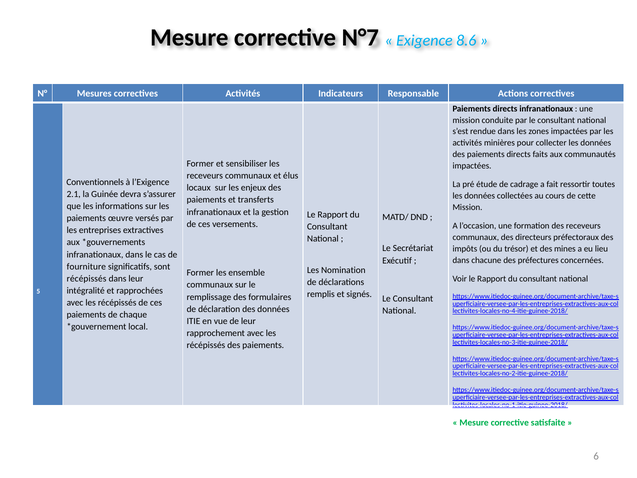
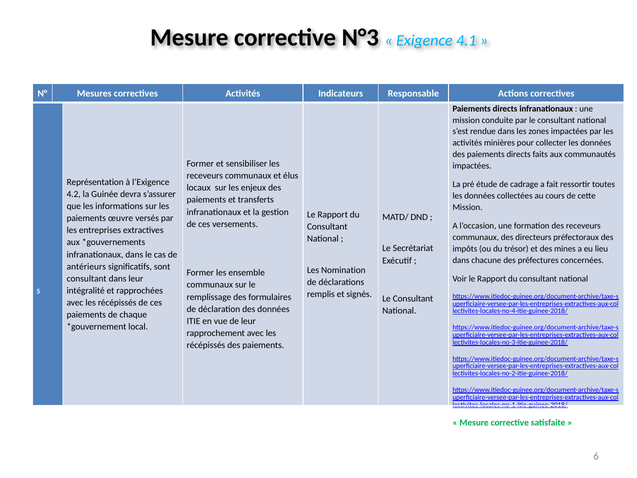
N°7: N°7 -> N°3
8.6: 8.6 -> 4.1
Conventionnels: Conventionnels -> Représentation
2.1: 2.1 -> 4.2
fourniture: fourniture -> antérieurs
récépissés at (87, 278): récépissés -> consultant
